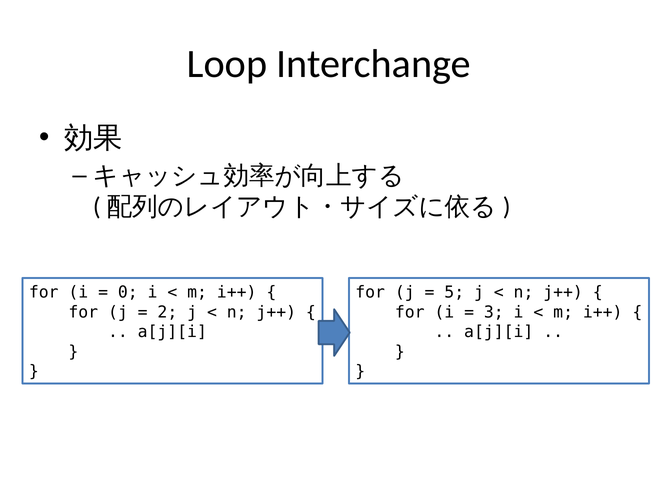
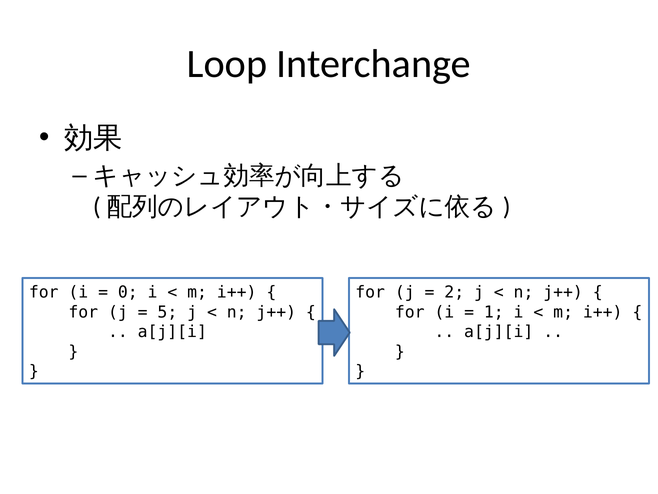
5: 5 -> 2
2: 2 -> 5
3: 3 -> 1
